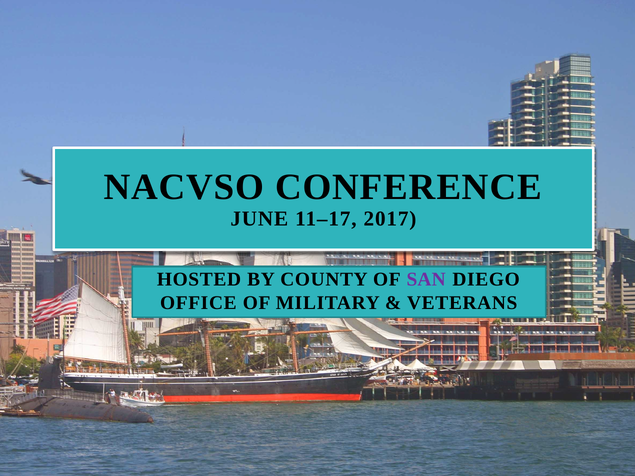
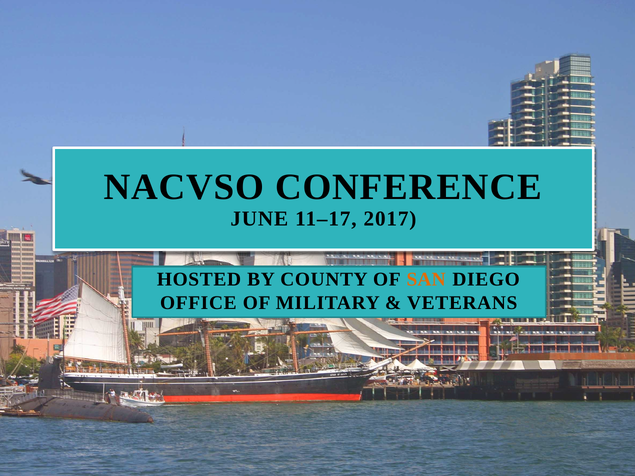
SAN colour: purple -> orange
